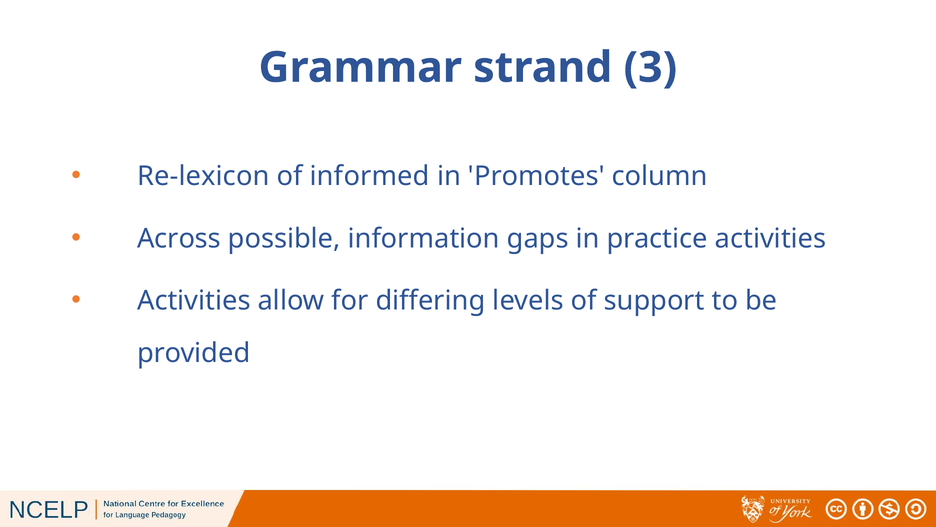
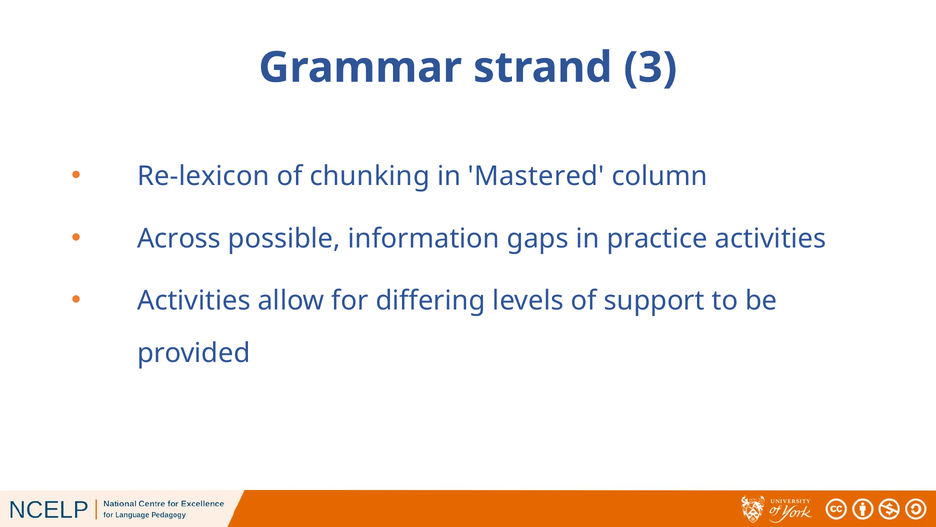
informed: informed -> chunking
Promotes: Promotes -> Mastered
